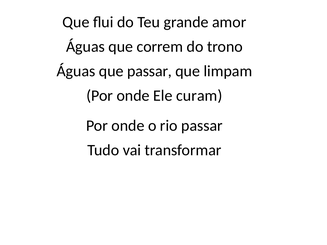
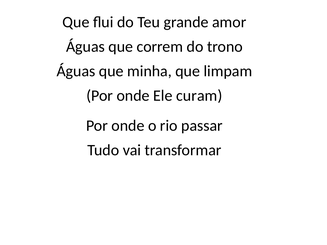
que passar: passar -> minha
